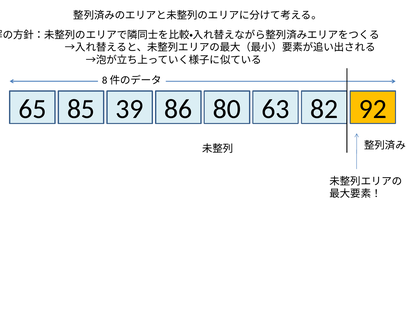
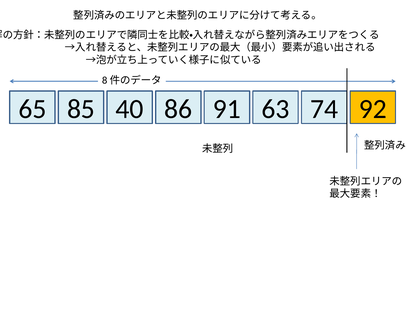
39: 39 -> 40
80: 80 -> 91
82: 82 -> 74
